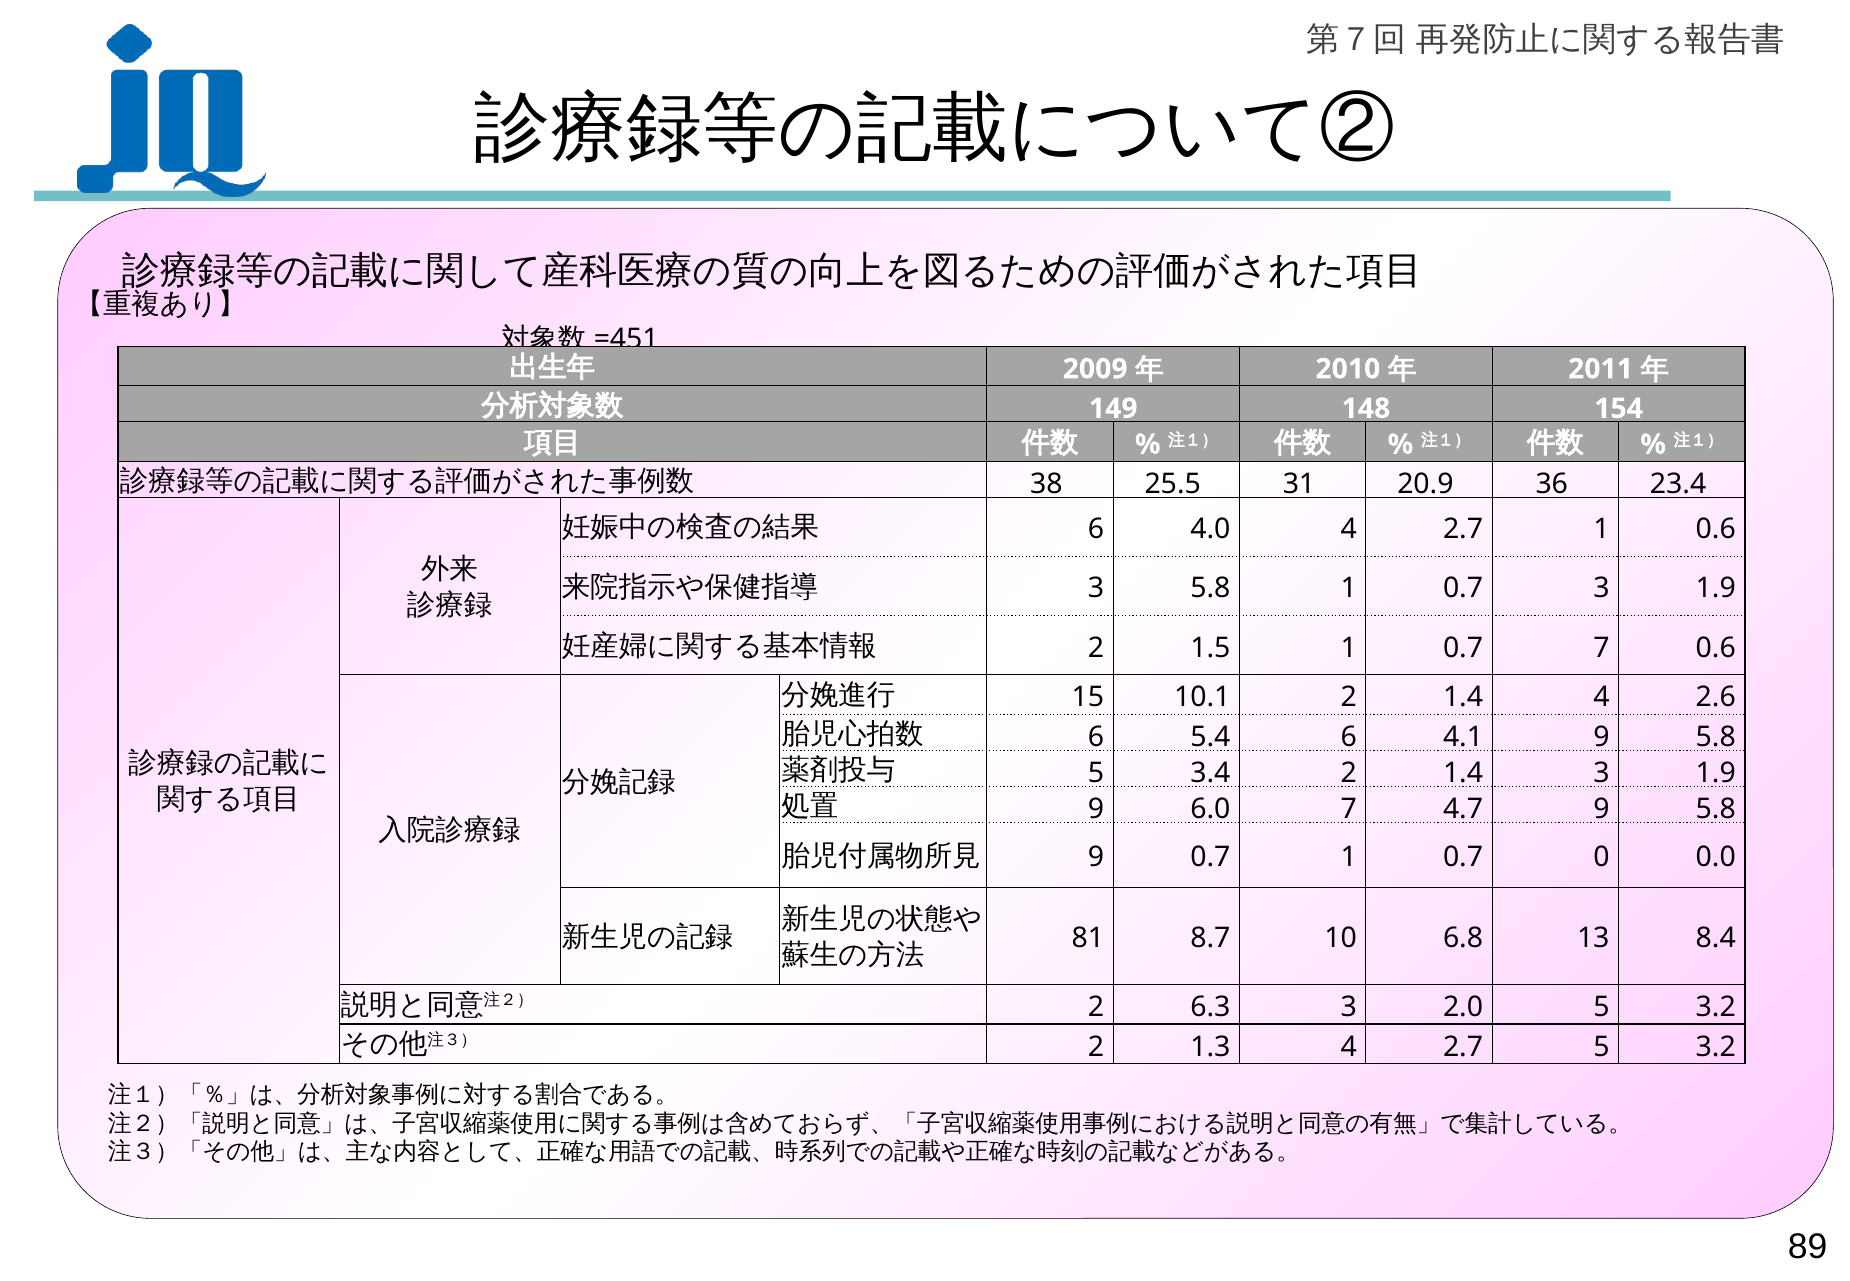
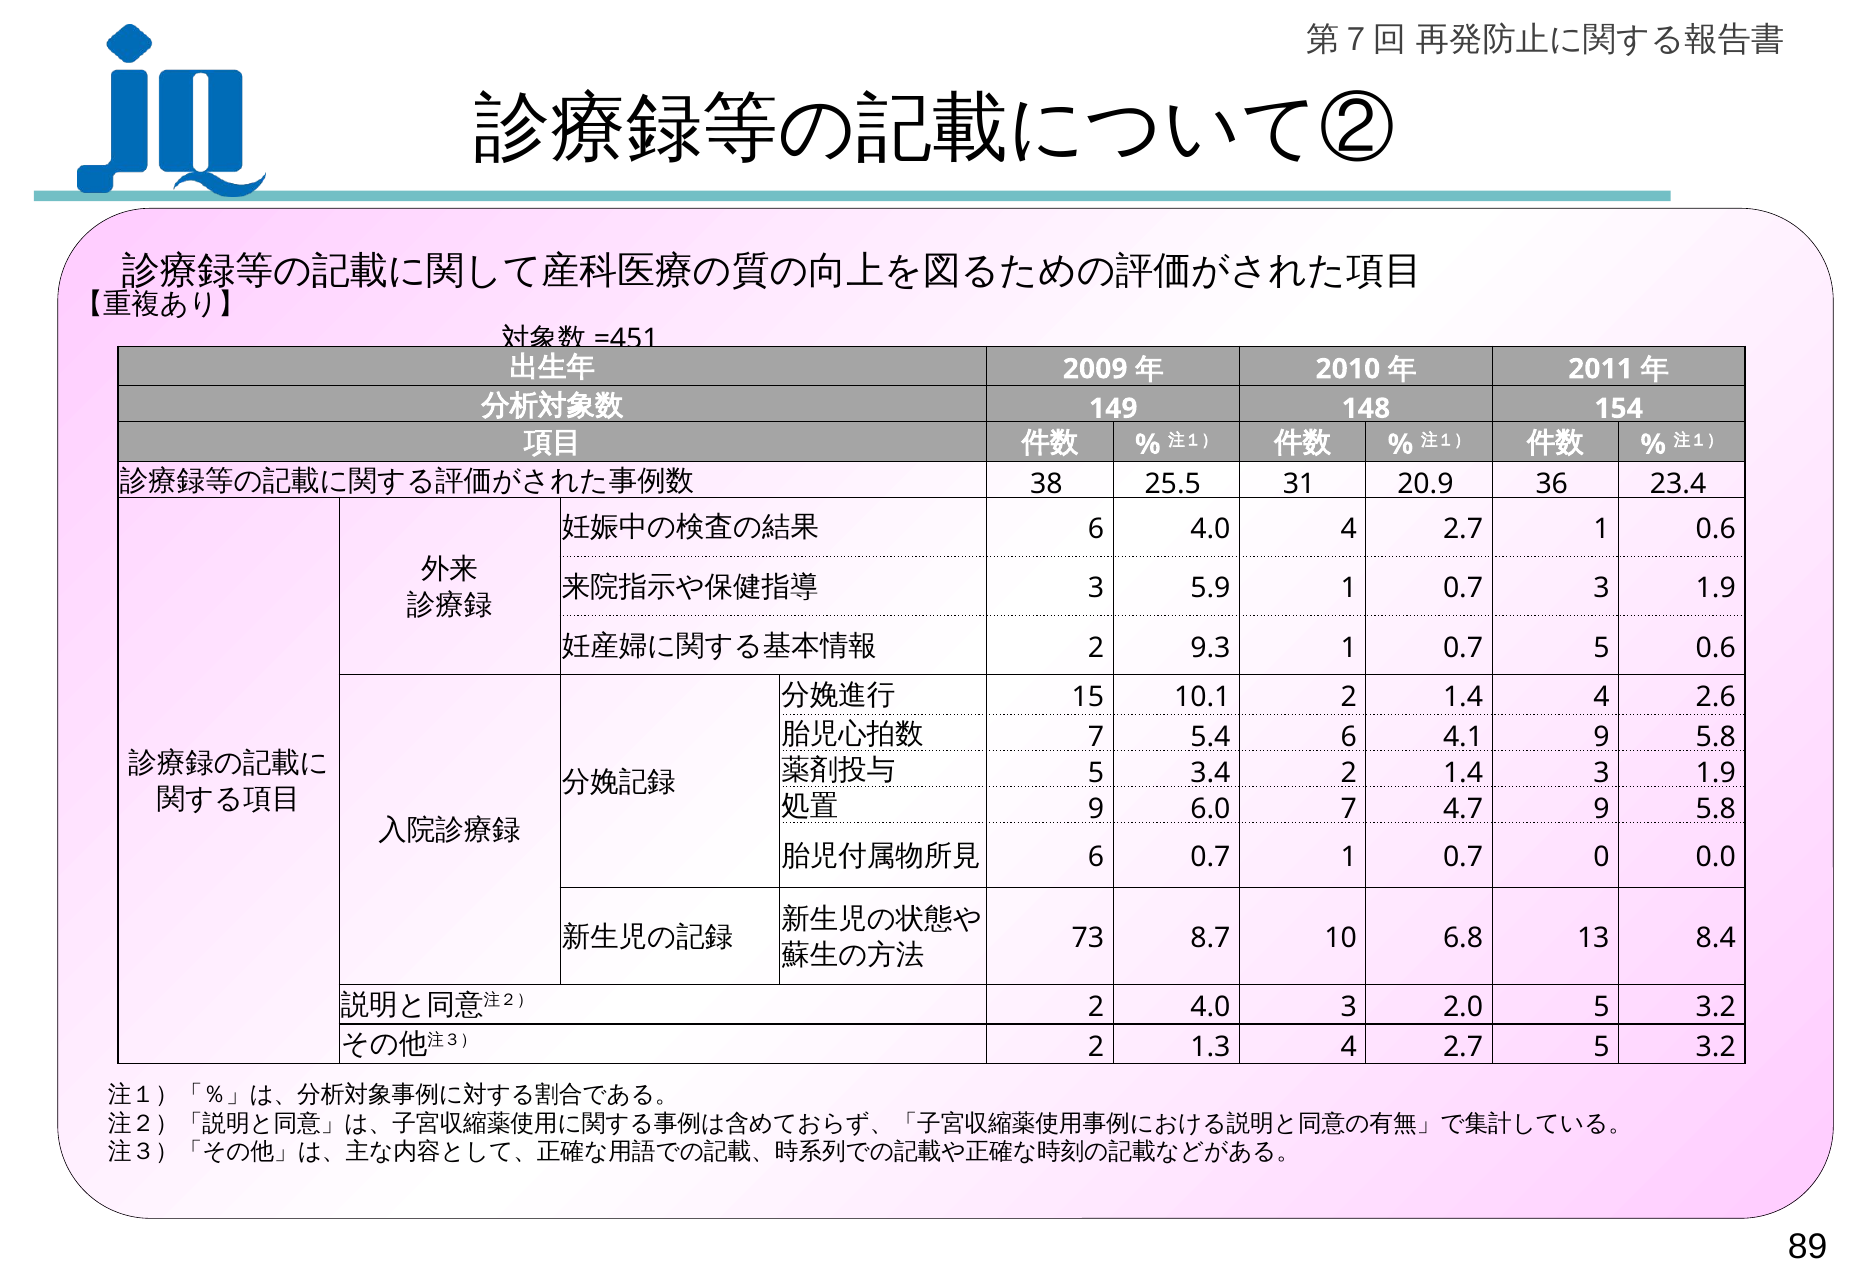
3 5.8: 5.8 -> 5.9
1.5: 1.5 -> 9.3
0.7 7: 7 -> 5
6 at (1096, 737): 6 -> 7
9 at (1096, 858): 9 -> 6
81: 81 -> 73
2 6.3: 6.3 -> 4.0
